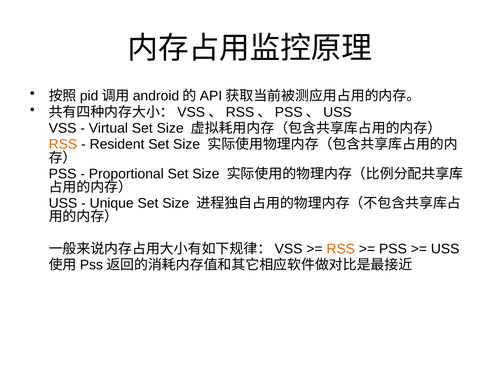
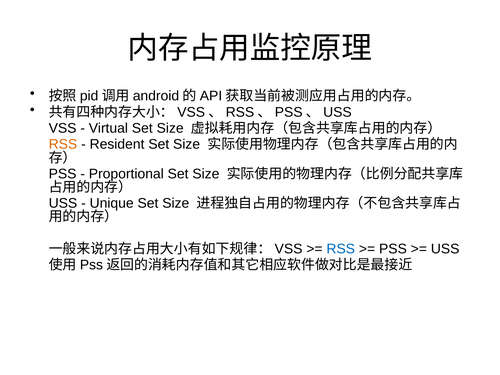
RSS at (341, 249) colour: orange -> blue
